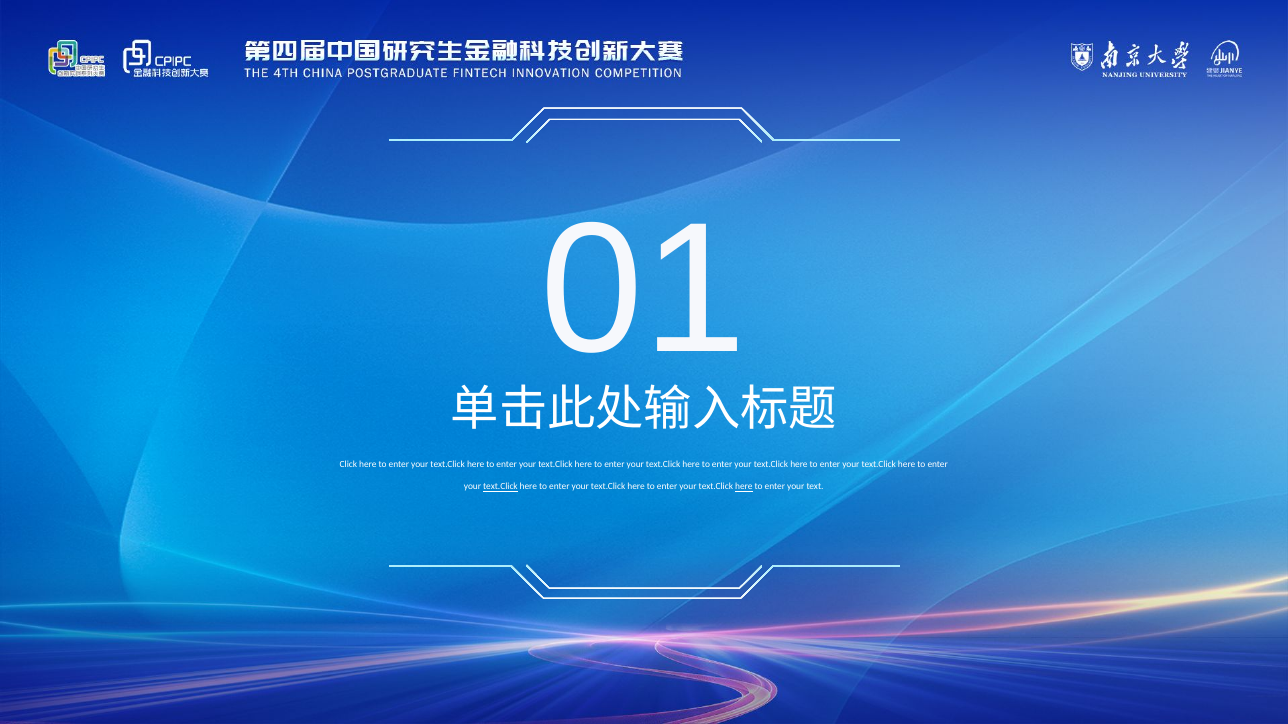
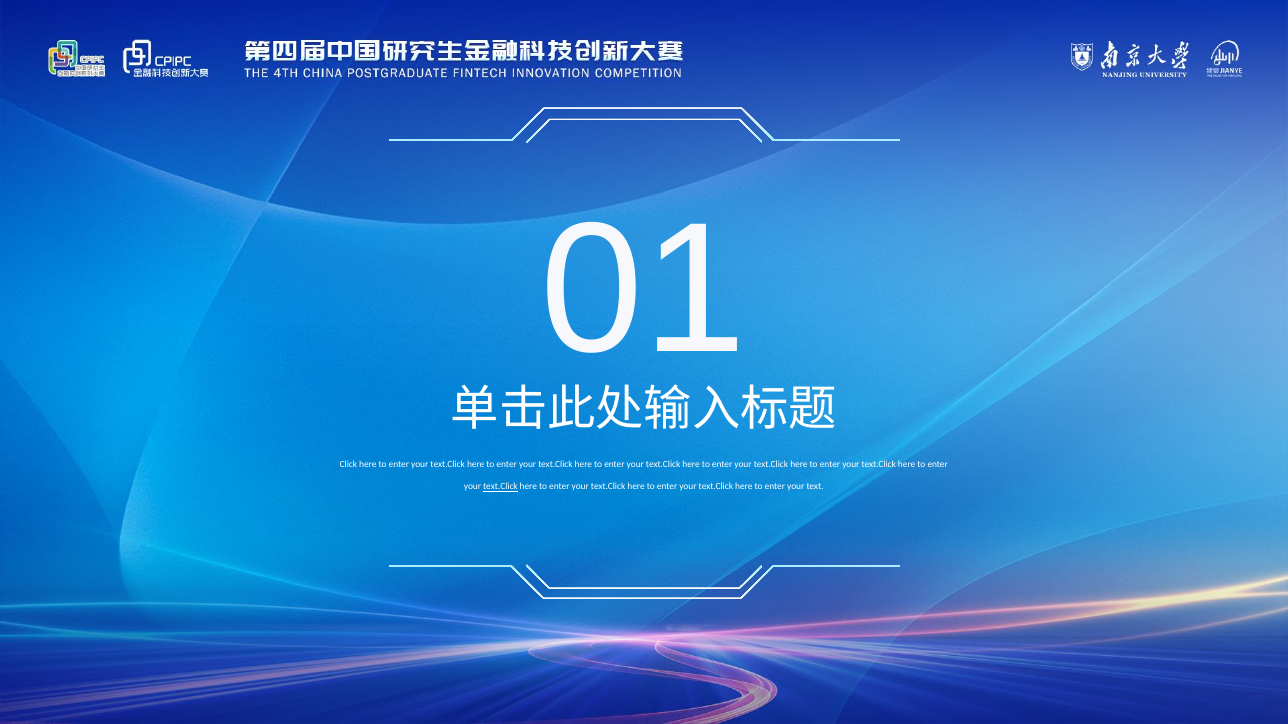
here at (744, 487) underline: present -> none
